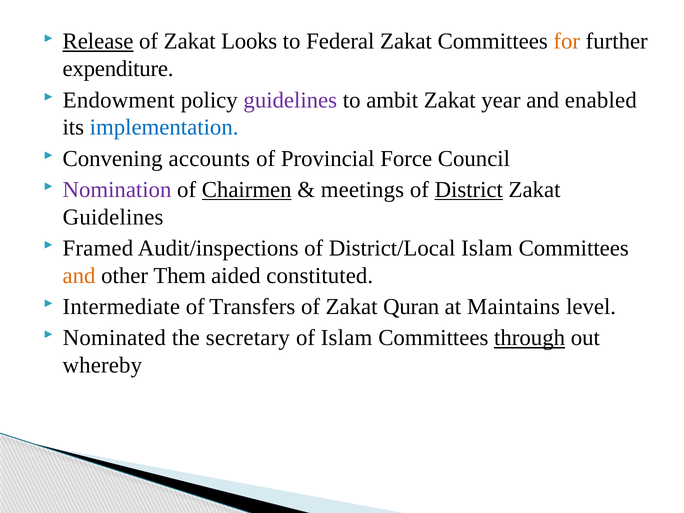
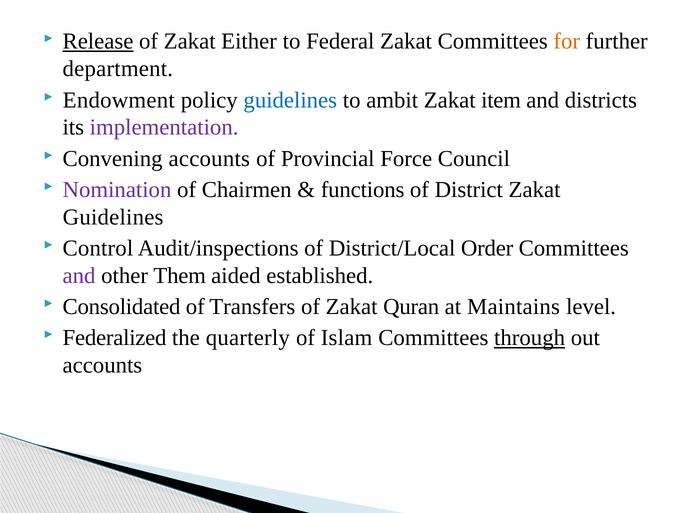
Looks: Looks -> Either
expenditure: expenditure -> department
guidelines at (290, 100) colour: purple -> blue
year: year -> item
enabled: enabled -> districts
implementation colour: blue -> purple
Chairmen underline: present -> none
meetings: meetings -> functions
District underline: present -> none
Framed: Framed -> Control
District/Local Islam: Islam -> Order
and at (79, 276) colour: orange -> purple
constituted: constituted -> established
Intermediate: Intermediate -> Consolidated
Nominated: Nominated -> Federalized
secretary: secretary -> quarterly
whereby at (102, 365): whereby -> accounts
